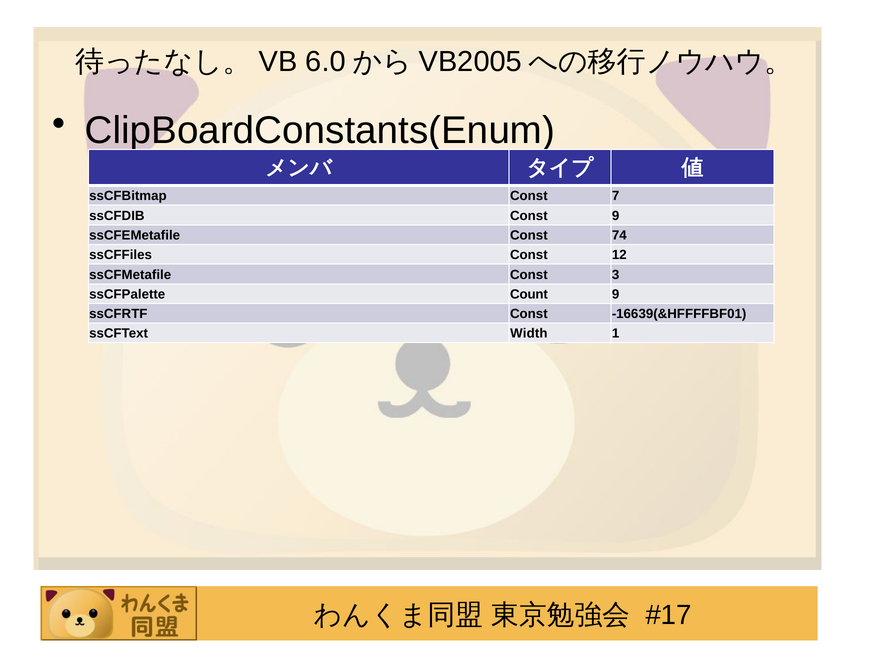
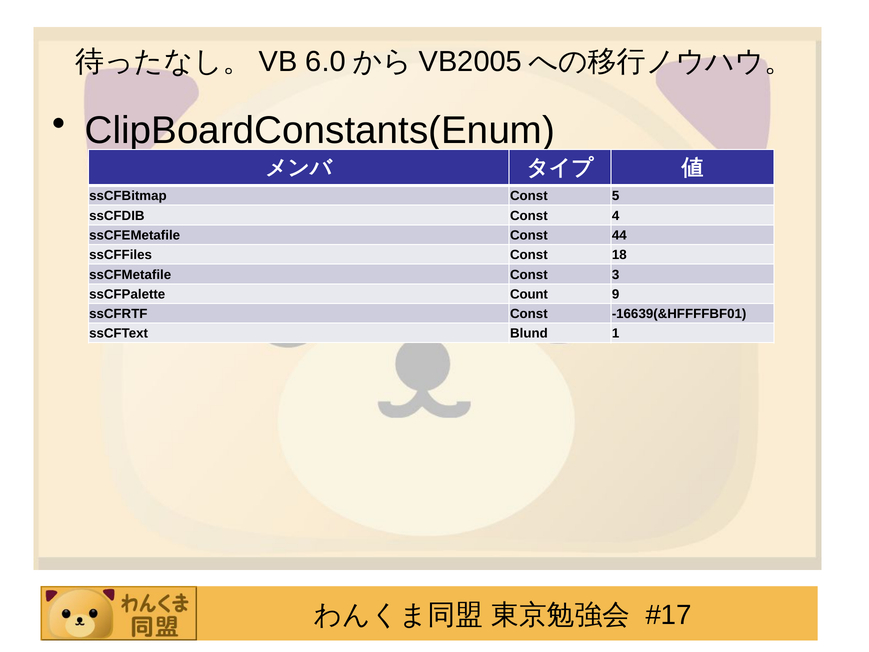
7: 7 -> 5
Const 9: 9 -> 4
74: 74 -> 44
12: 12 -> 18
Width: Width -> Blund
